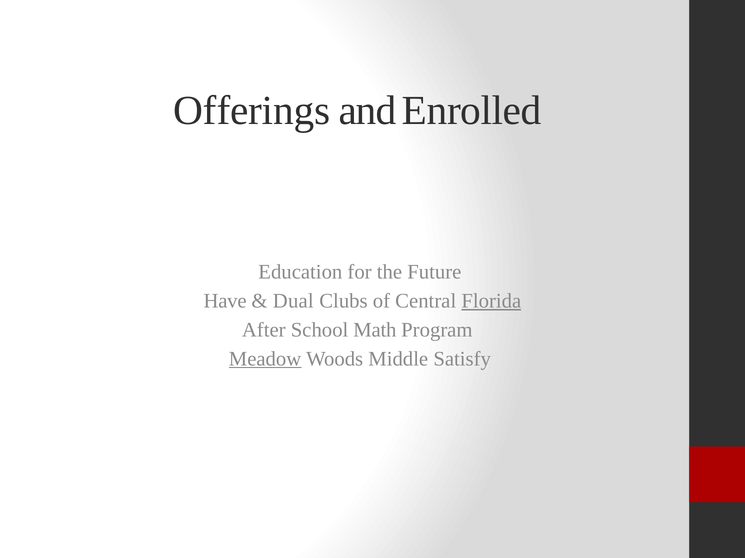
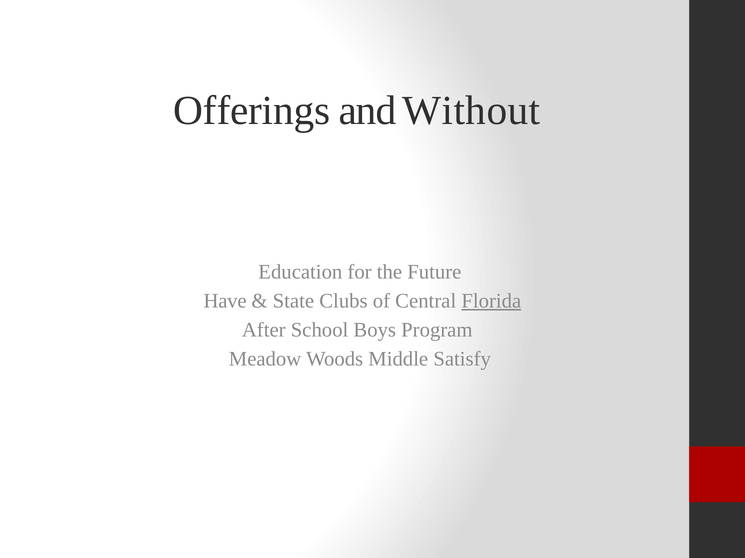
Enrolled: Enrolled -> Without
Dual: Dual -> State
Math: Math -> Boys
Meadow underline: present -> none
